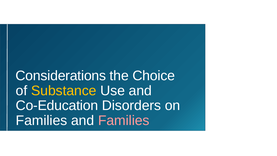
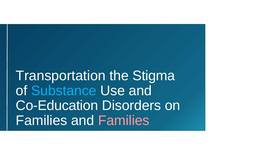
Considerations: Considerations -> Transportation
Choice: Choice -> Stigma
Substance colour: yellow -> light blue
